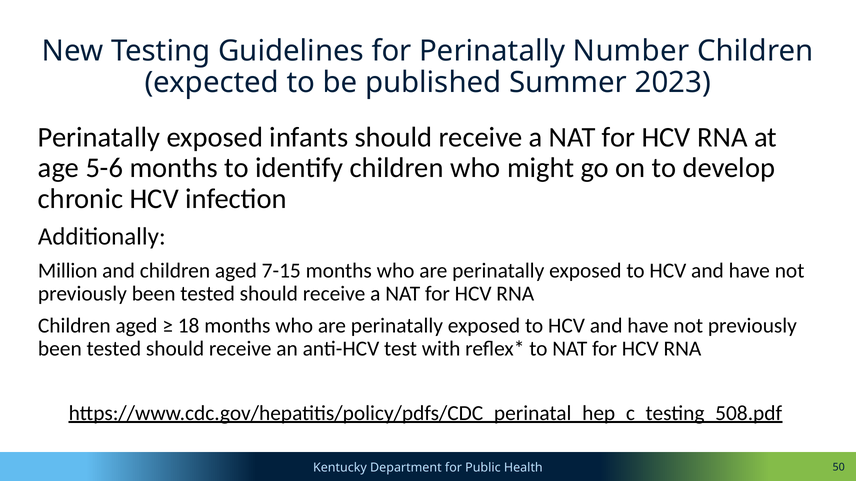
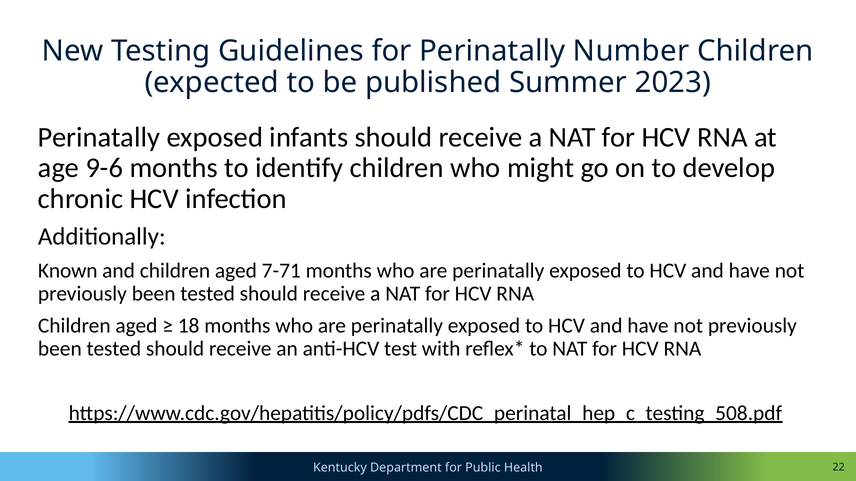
5-6: 5-6 -> 9-6
Million: Million -> Known
7-15: 7-15 -> 7-71
50: 50 -> 22
